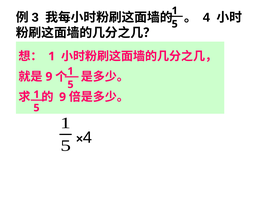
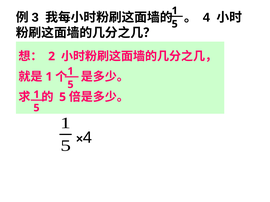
1 at (52, 56): 1 -> 2
9 at (49, 77): 9 -> 1
9 at (63, 97): 9 -> 5
